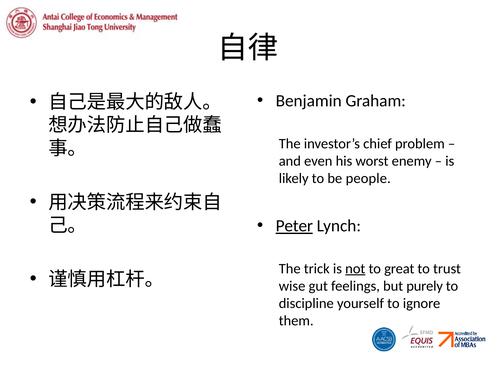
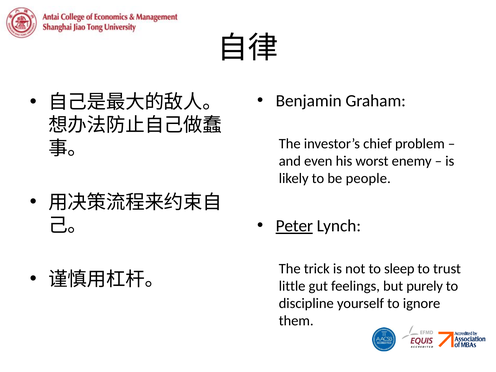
not underline: present -> none
great: great -> sleep
wise: wise -> little
